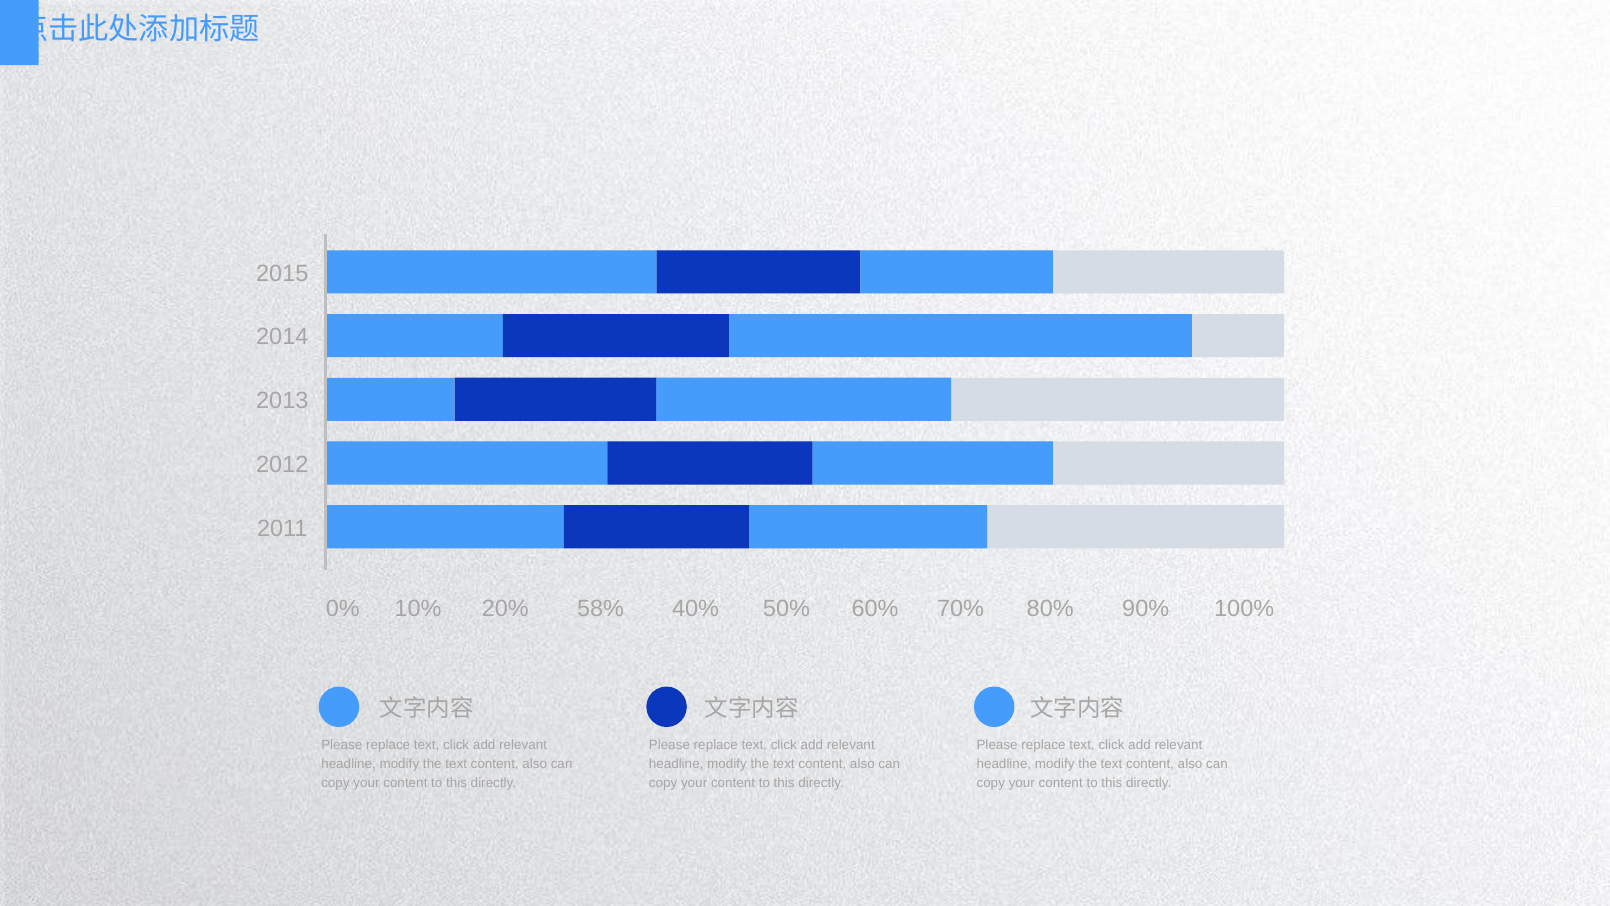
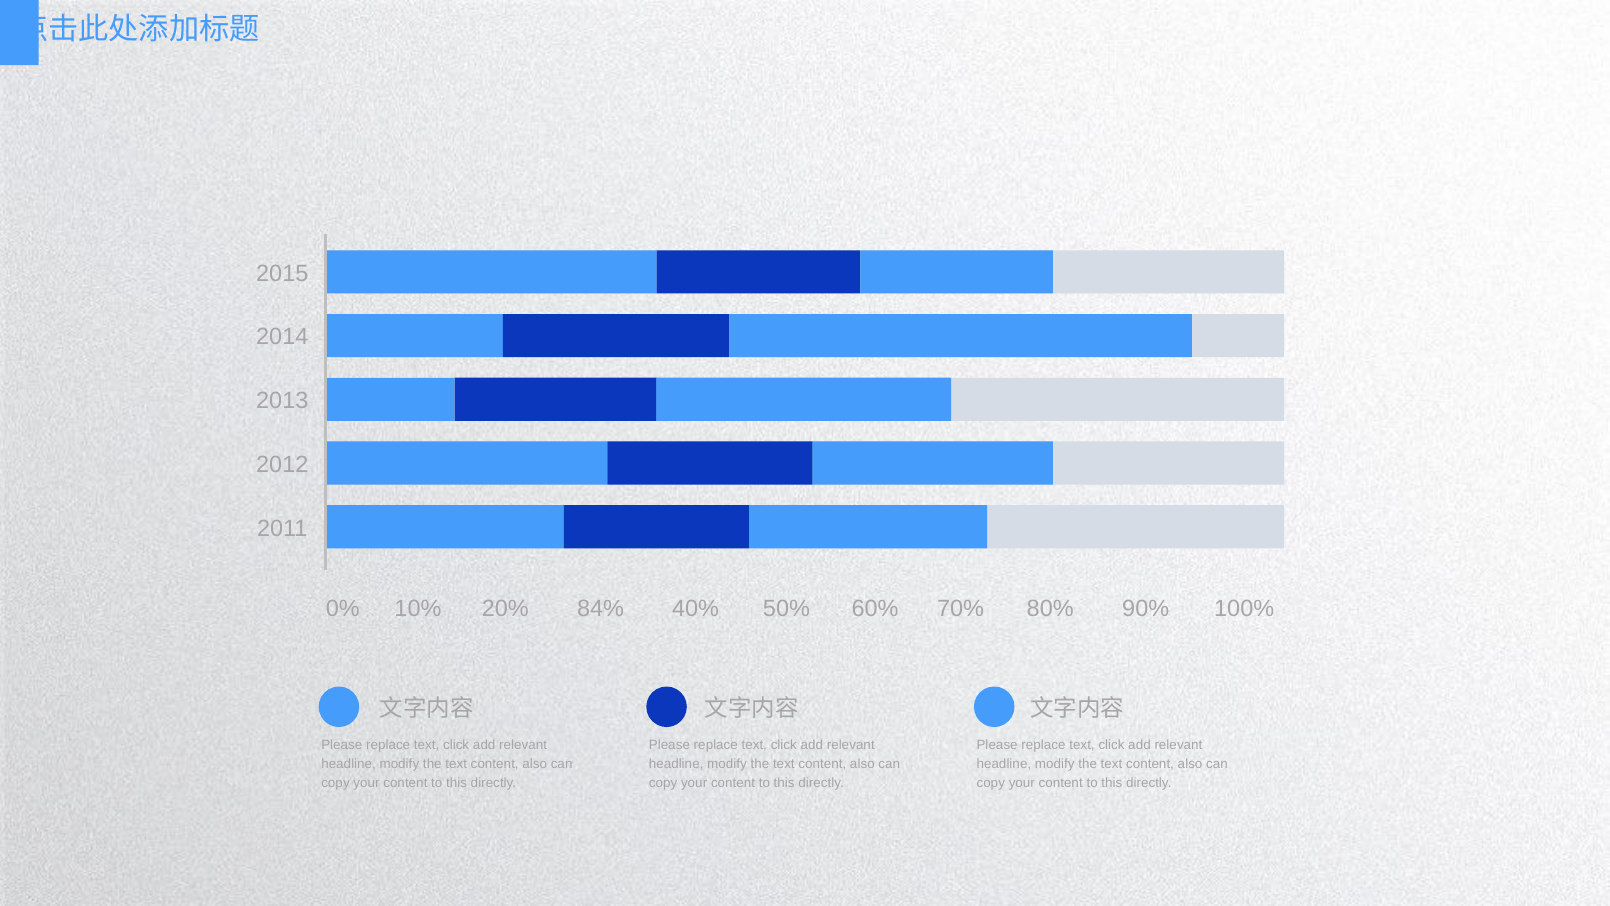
58%: 58% -> 84%
